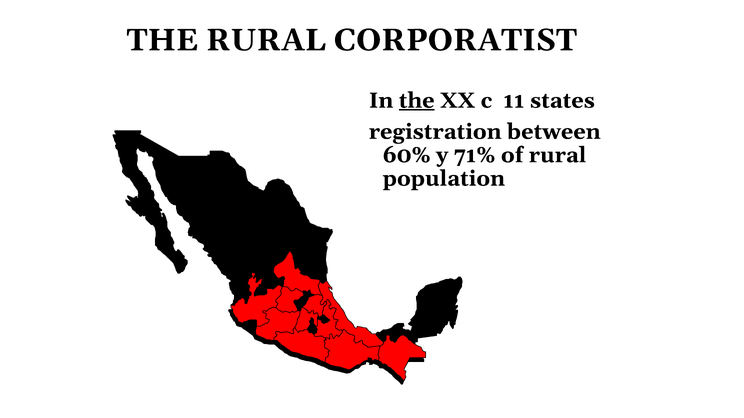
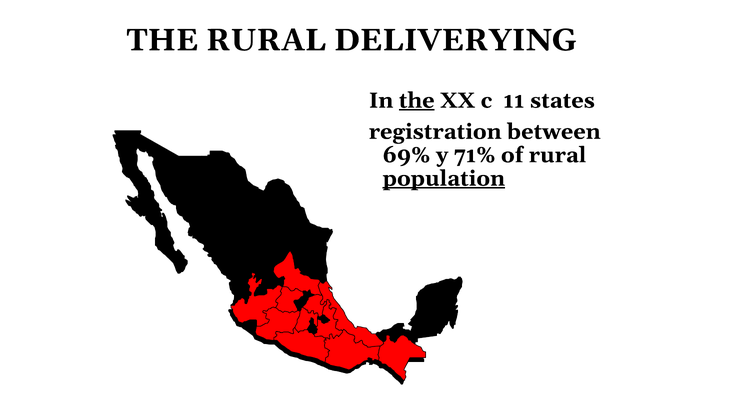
CORPORATIST: CORPORATIST -> DELIVERYING
60%: 60% -> 69%
population underline: none -> present
